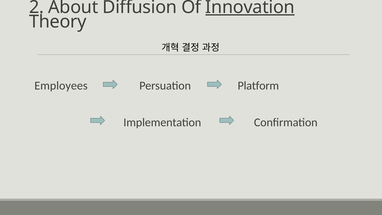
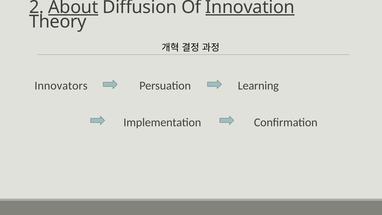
About underline: none -> present
Employees: Employees -> Innovators
Platform: Platform -> Learning
